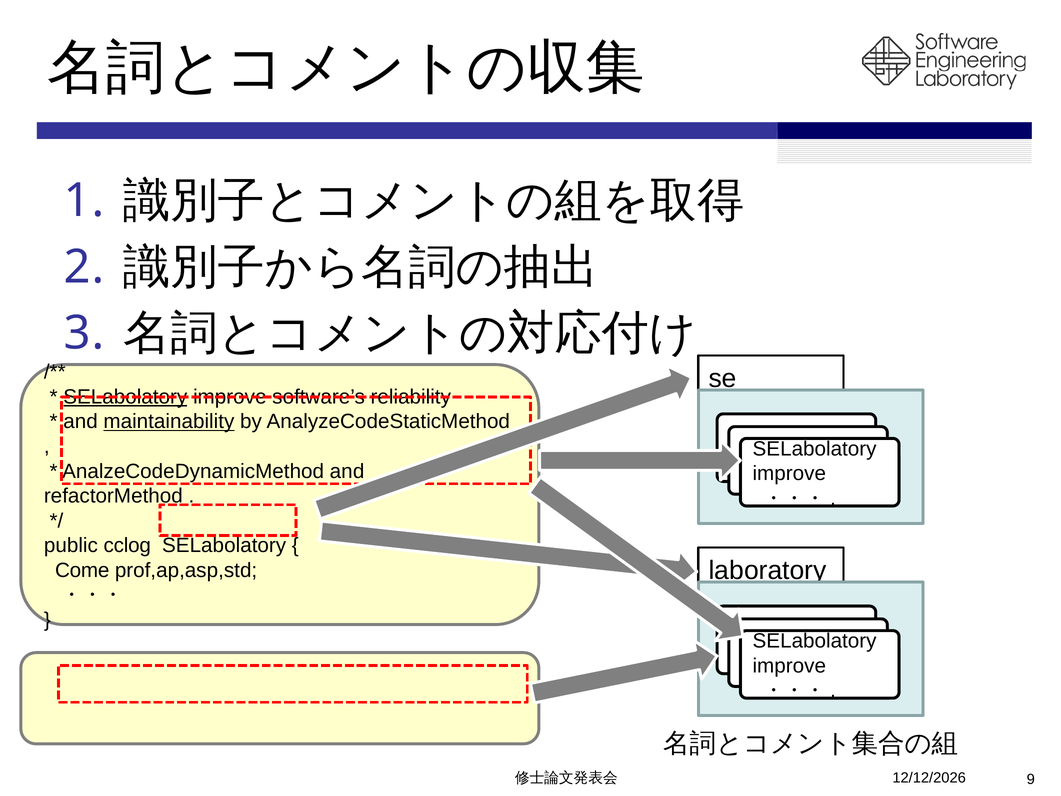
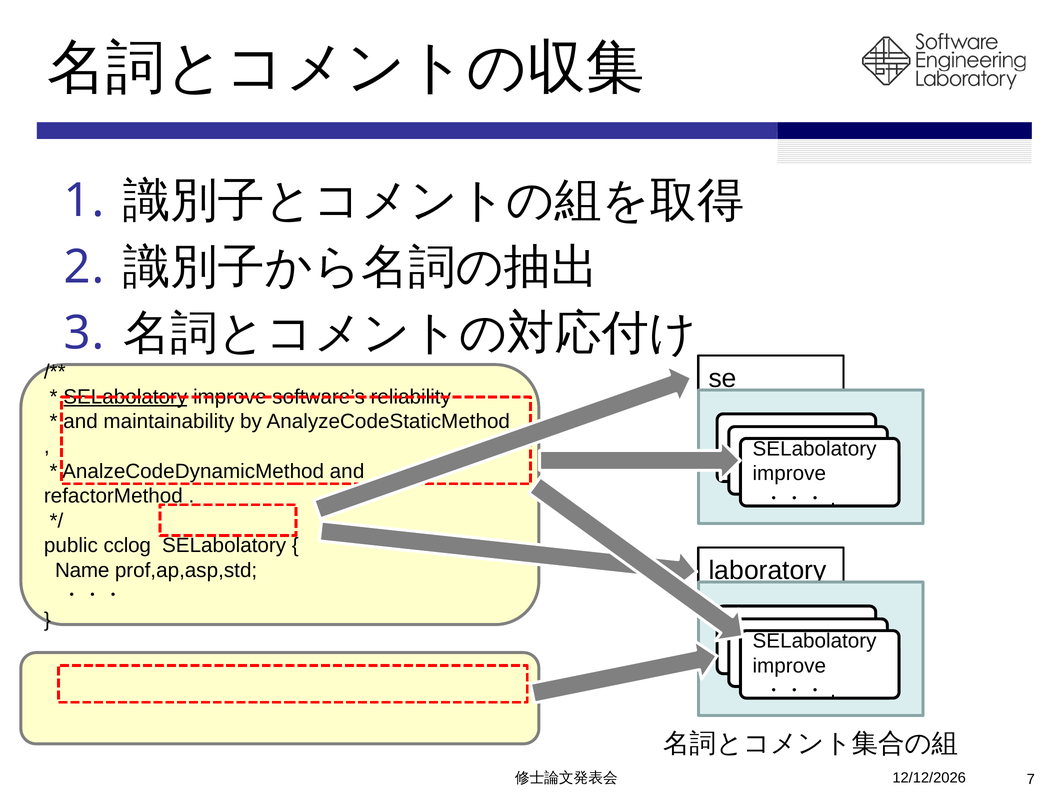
maintainability underline: present -> none
Come: Come -> Name
9: 9 -> 7
